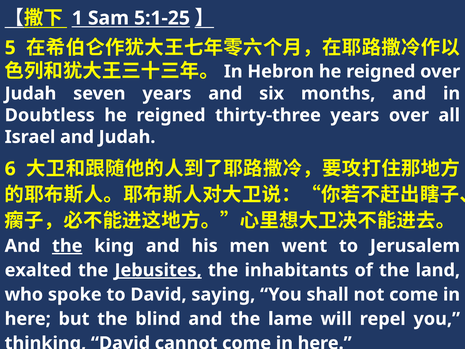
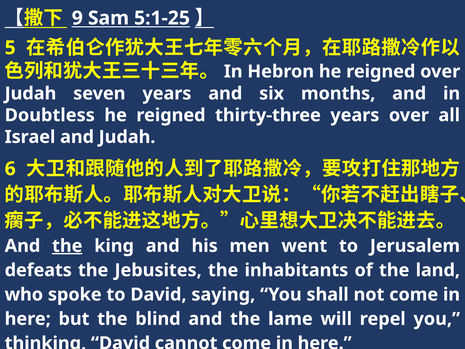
1: 1 -> 9
exalted: exalted -> defeats
Jebusites underline: present -> none
